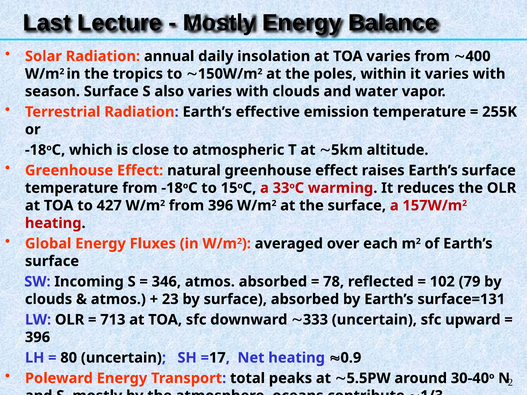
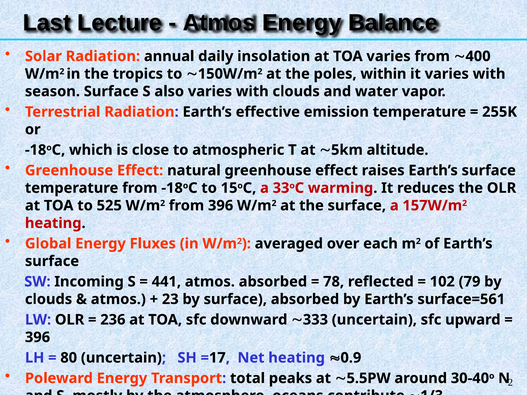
Mostly at (219, 23): Mostly -> Atmos
427: 427 -> 525
346: 346 -> 441
surface=131: surface=131 -> surface=561
713: 713 -> 236
